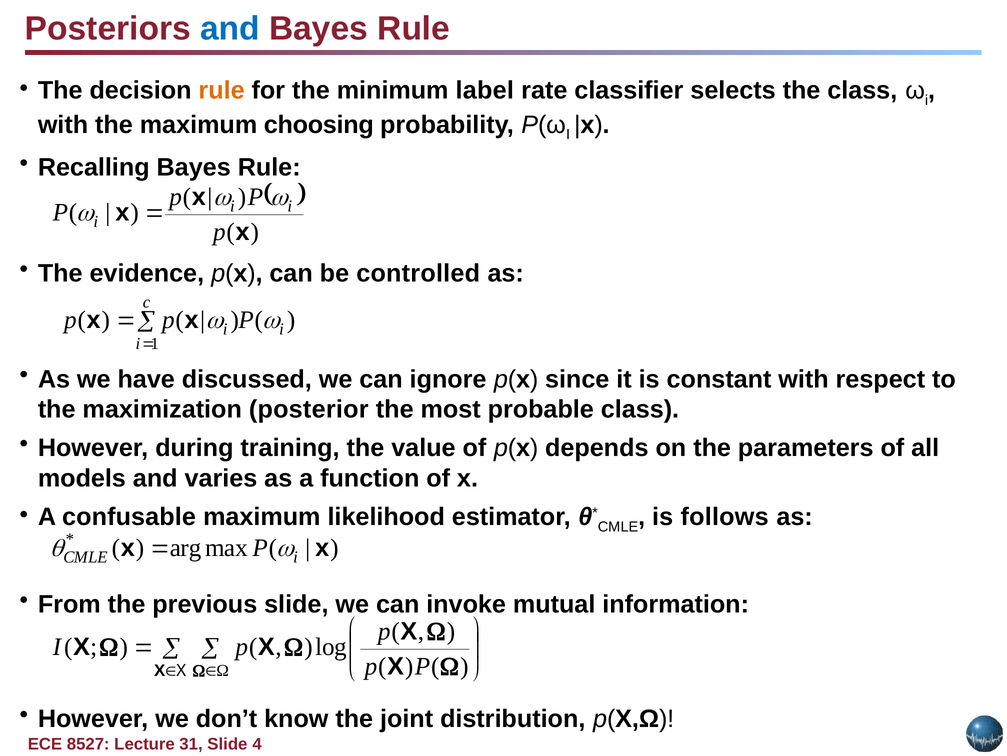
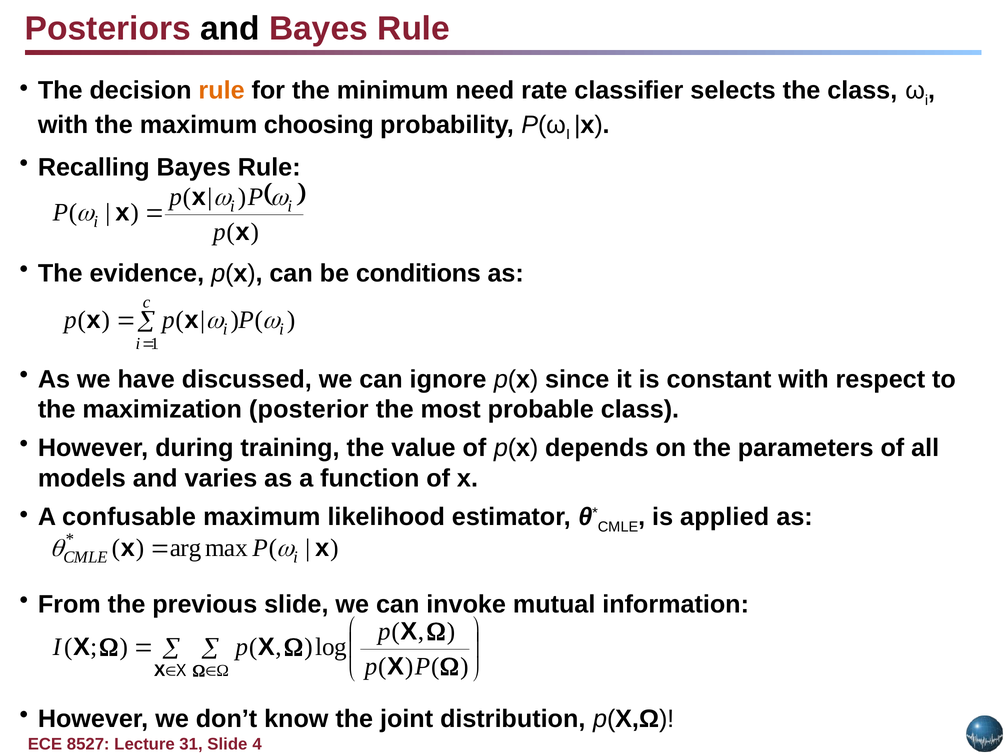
and at (230, 29) colour: blue -> black
label: label -> need
controlled: controlled -> conditions
follows: follows -> applied
